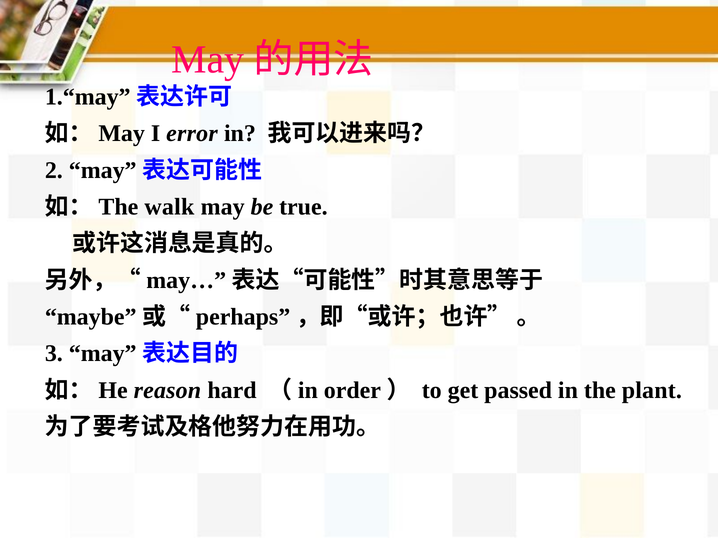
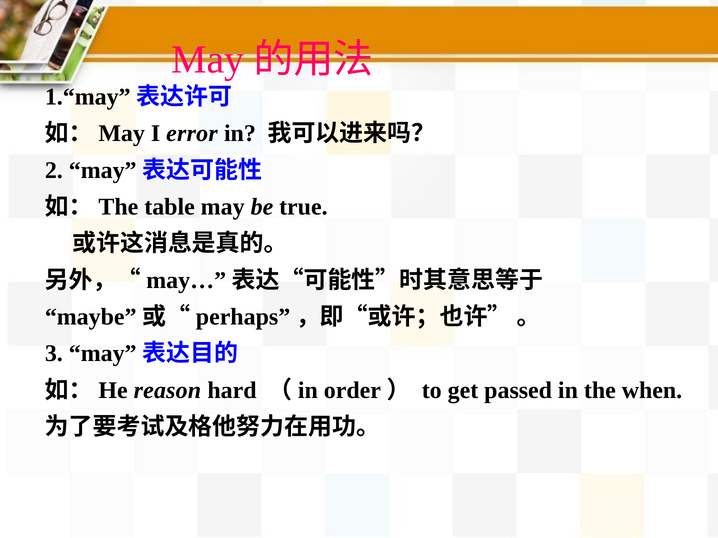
walk: walk -> table
plant: plant -> when
